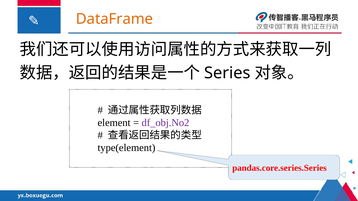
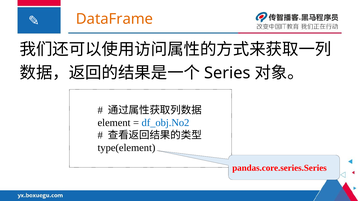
df_obj.No2 colour: purple -> blue
